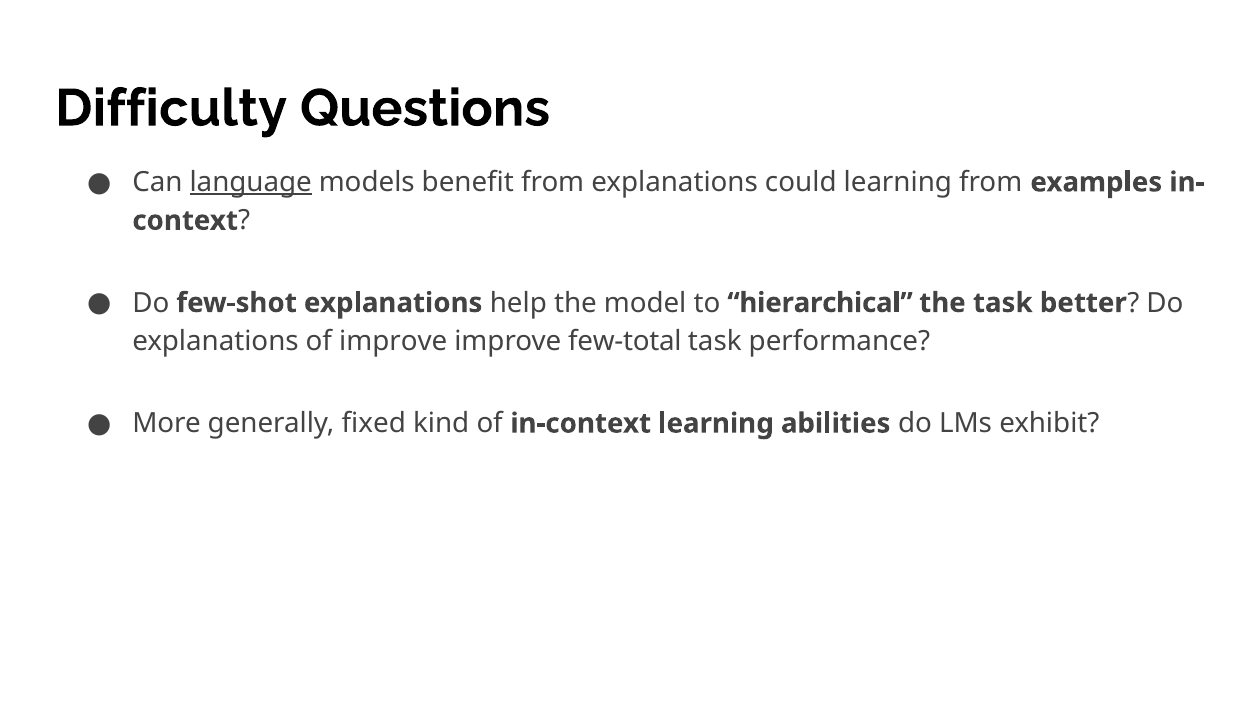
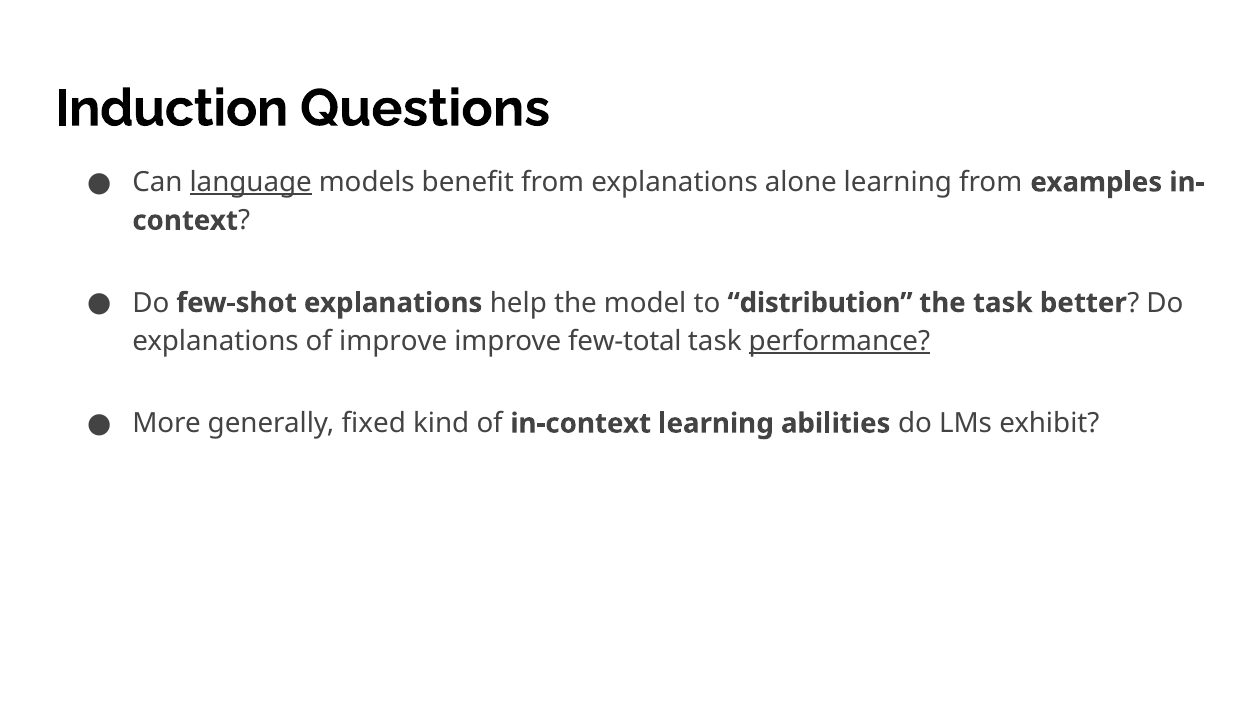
Difficulty: Difficulty -> Induction
could: could -> alone
hierarchical: hierarchical -> distribution
performance underline: none -> present
